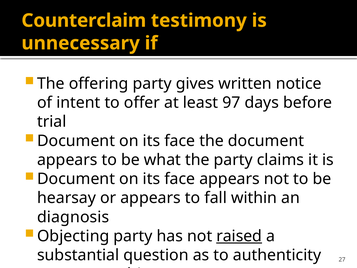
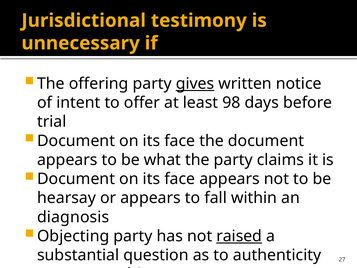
Counterclaim: Counterclaim -> Jurisdictional
gives underline: none -> present
97: 97 -> 98
